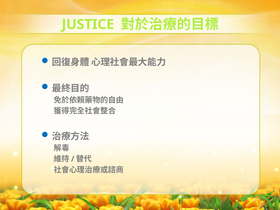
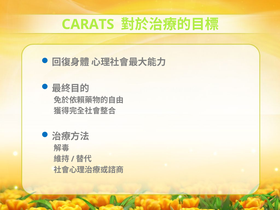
JUSTICE: JUSTICE -> CARATS
